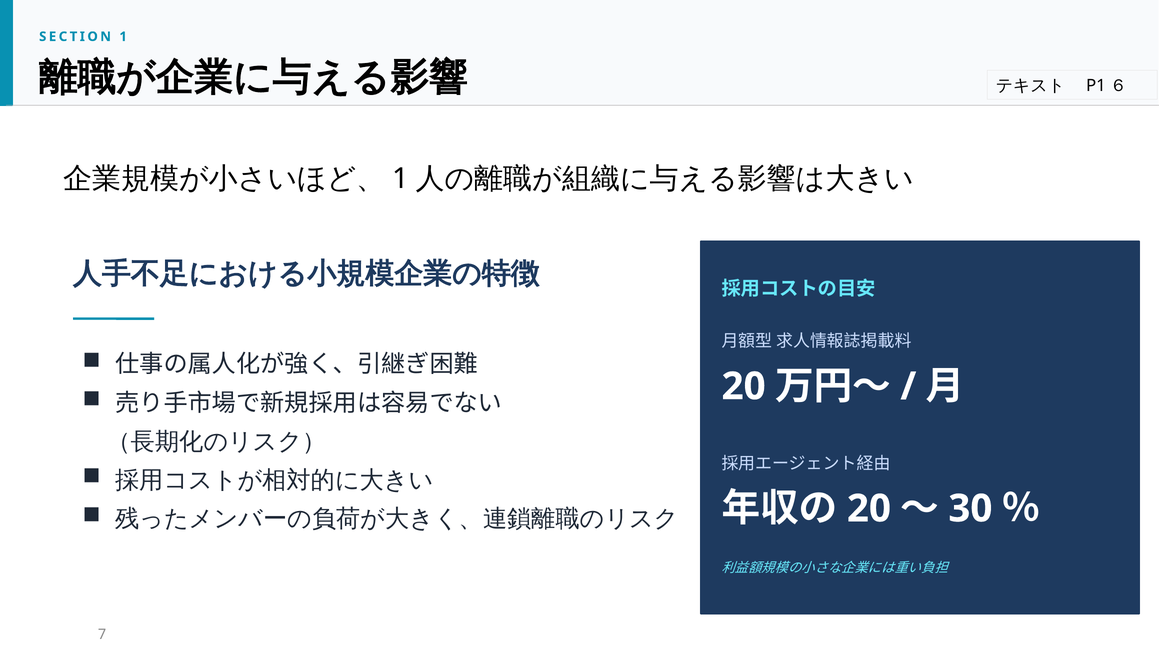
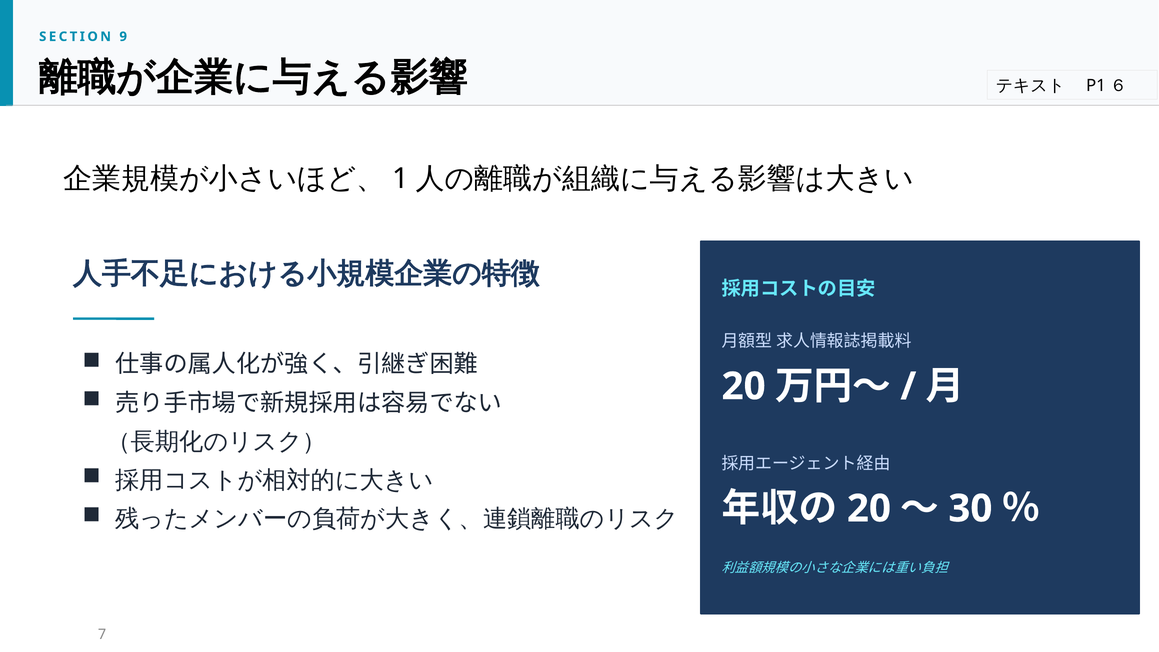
SECTION 1: 1 -> 9
